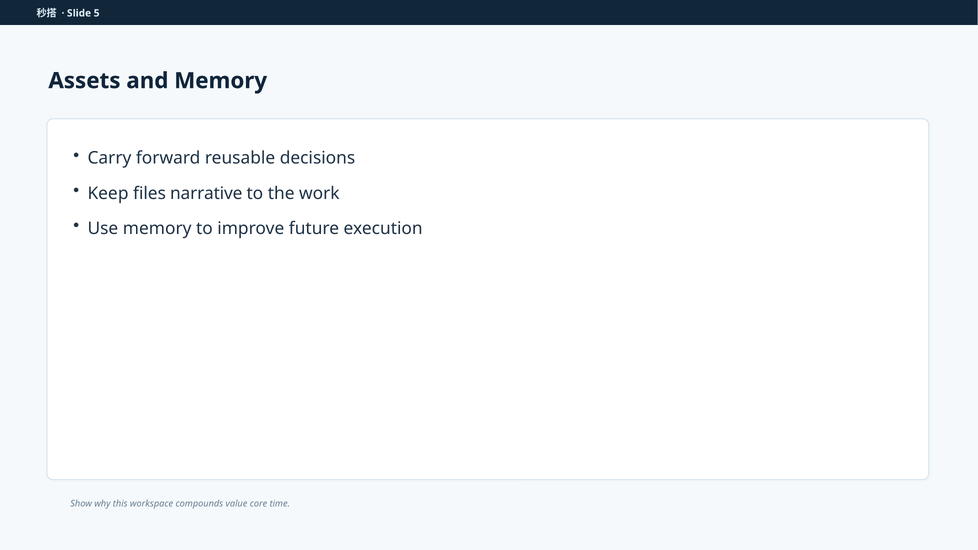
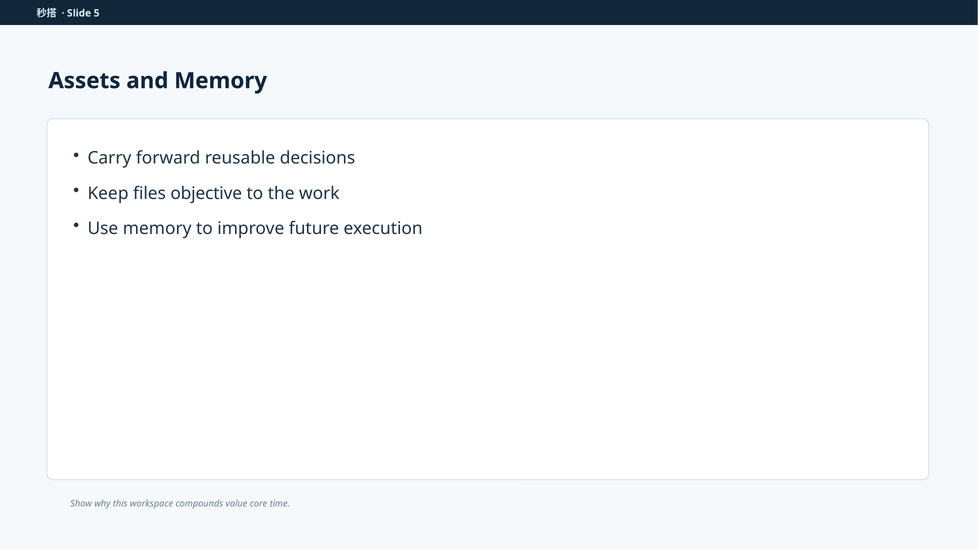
narrative: narrative -> objective
